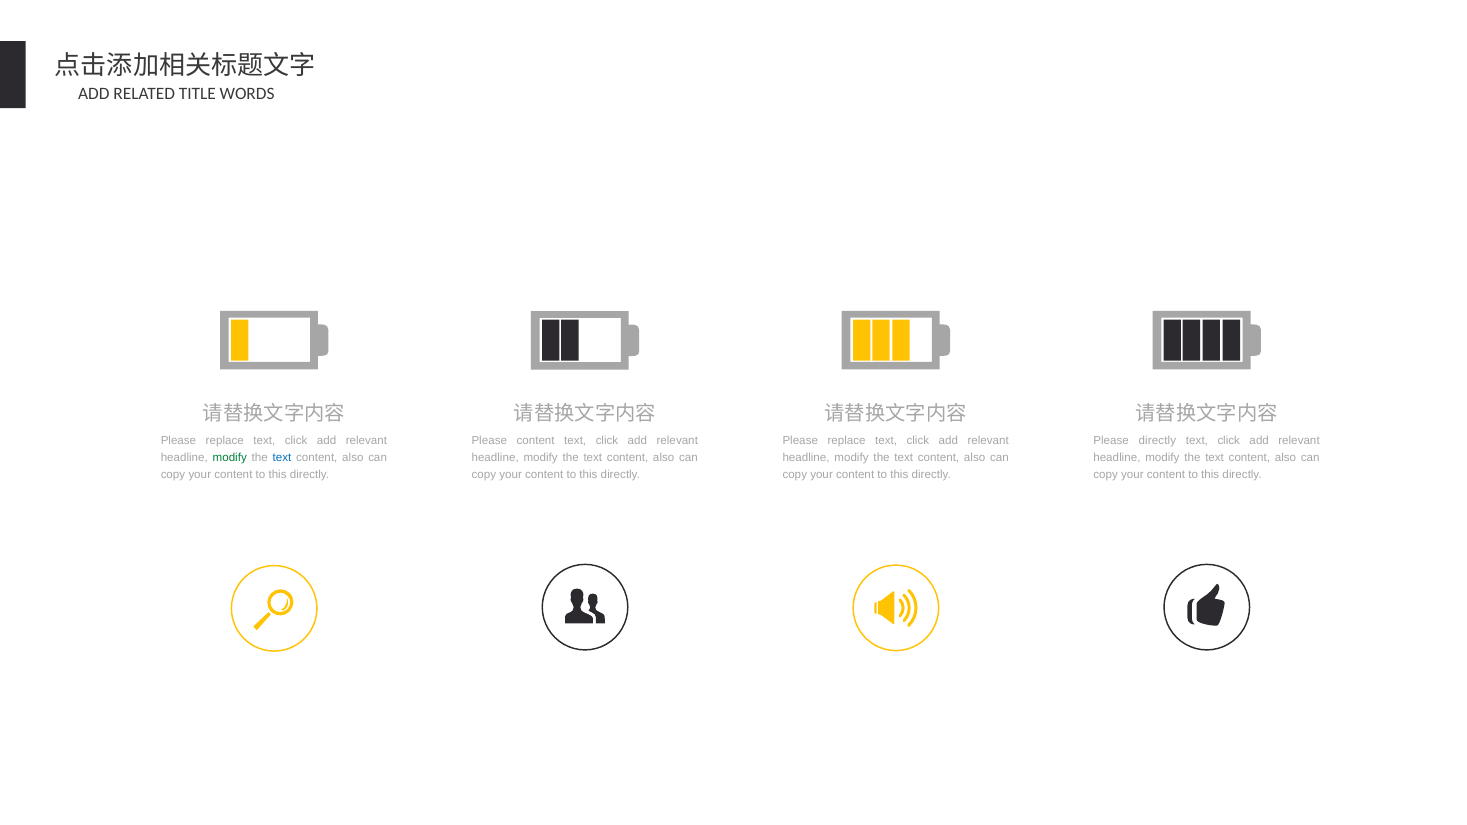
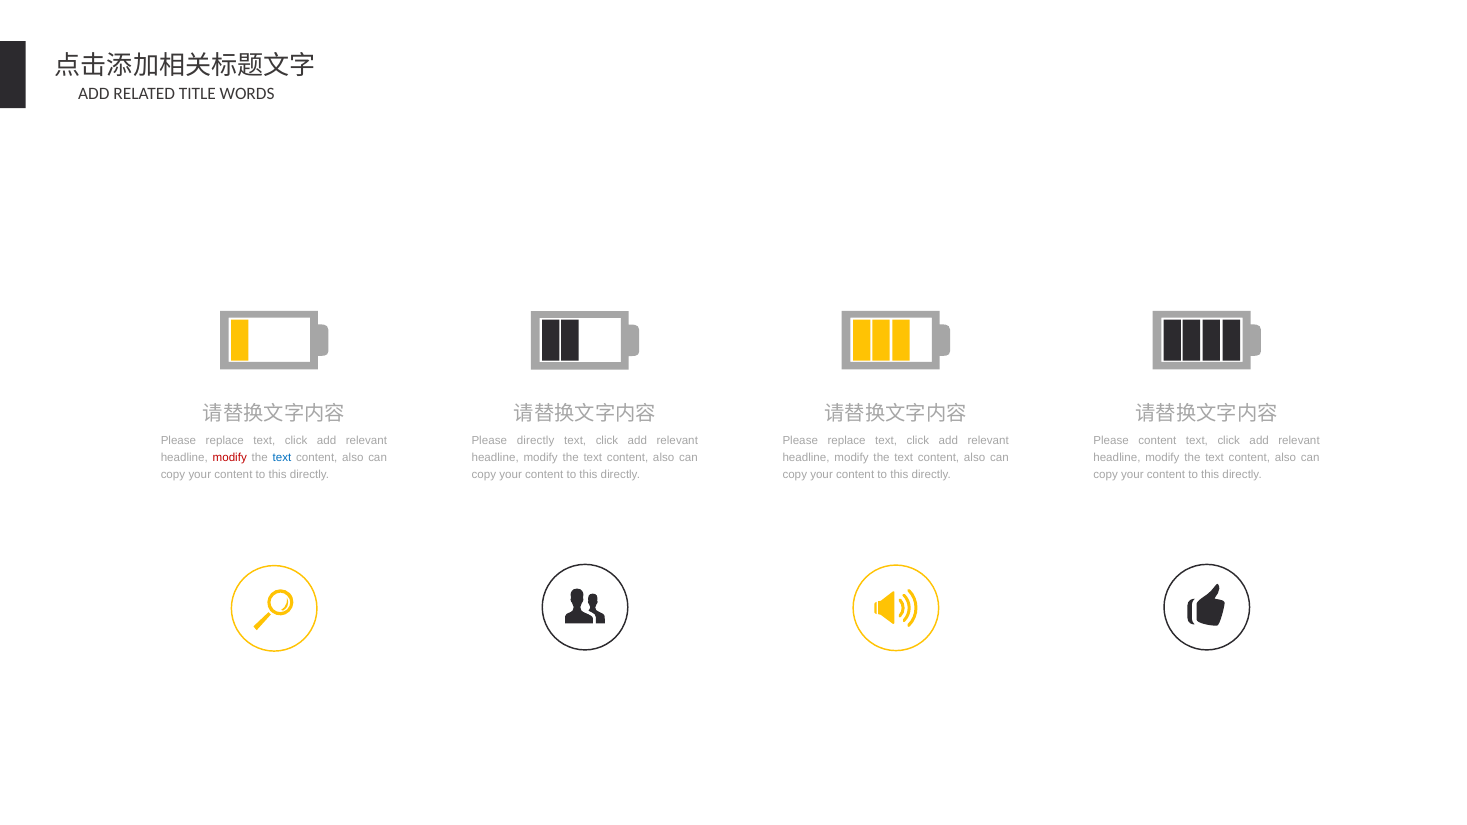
Please content: content -> directly
Please directly: directly -> content
modify at (230, 458) colour: green -> red
